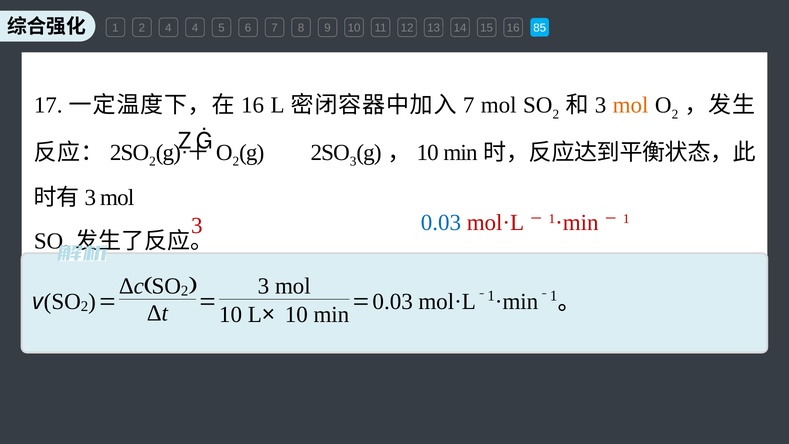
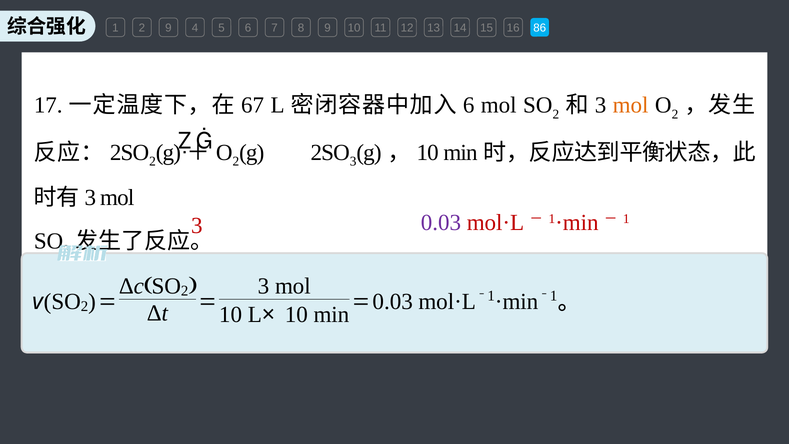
2 4: 4 -> 9
85: 85 -> 86
16 at (253, 105): 16 -> 67
7 at (469, 105): 7 -> 6
0.03 at (441, 223) colour: blue -> purple
